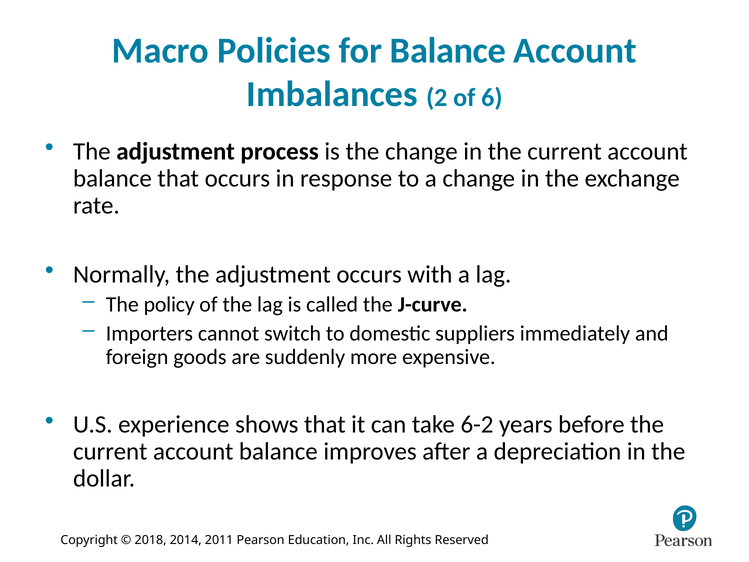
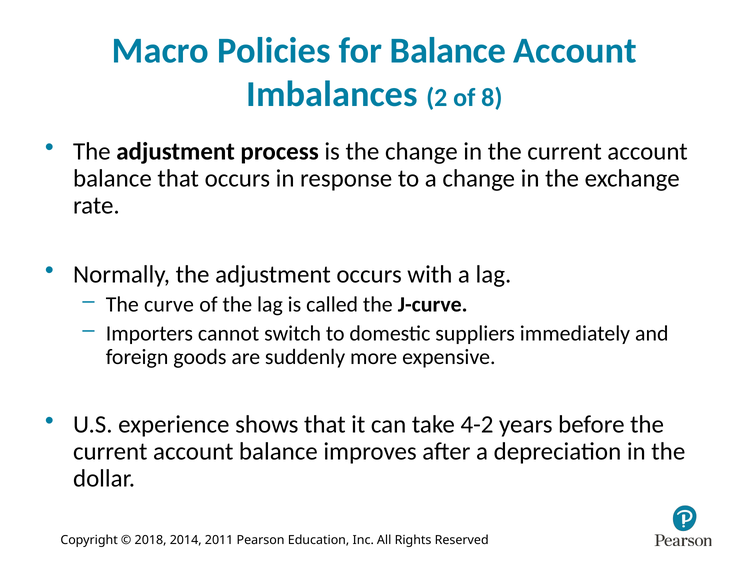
6: 6 -> 8
policy: policy -> curve
6-2: 6-2 -> 4-2
